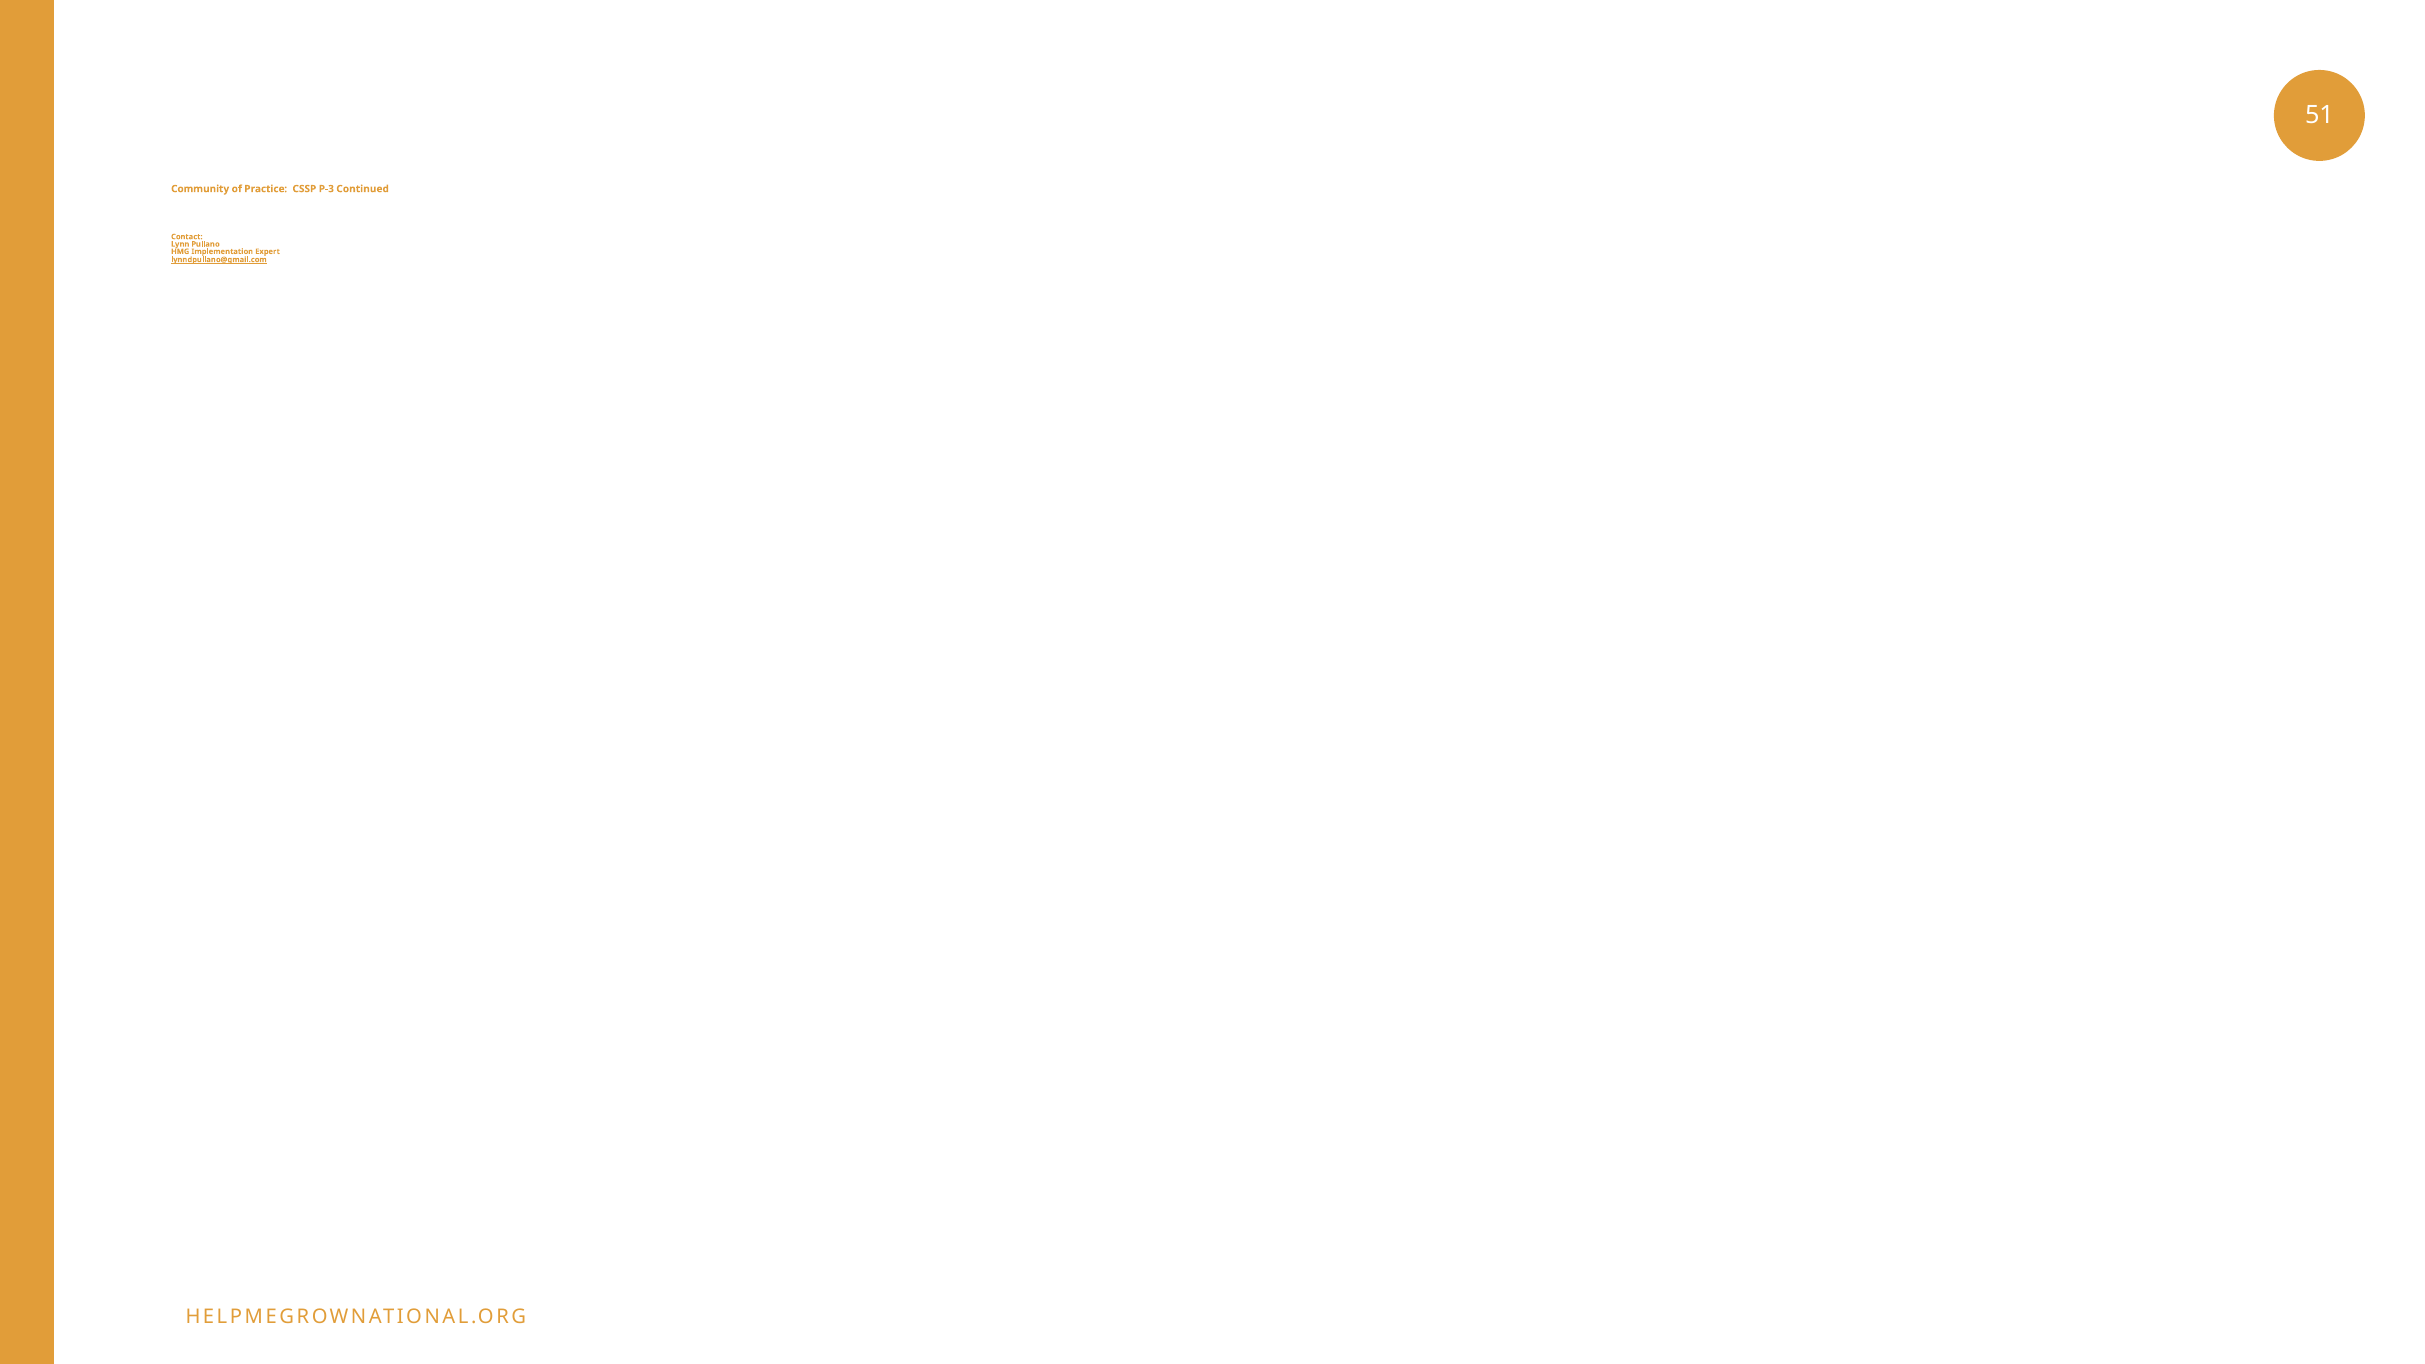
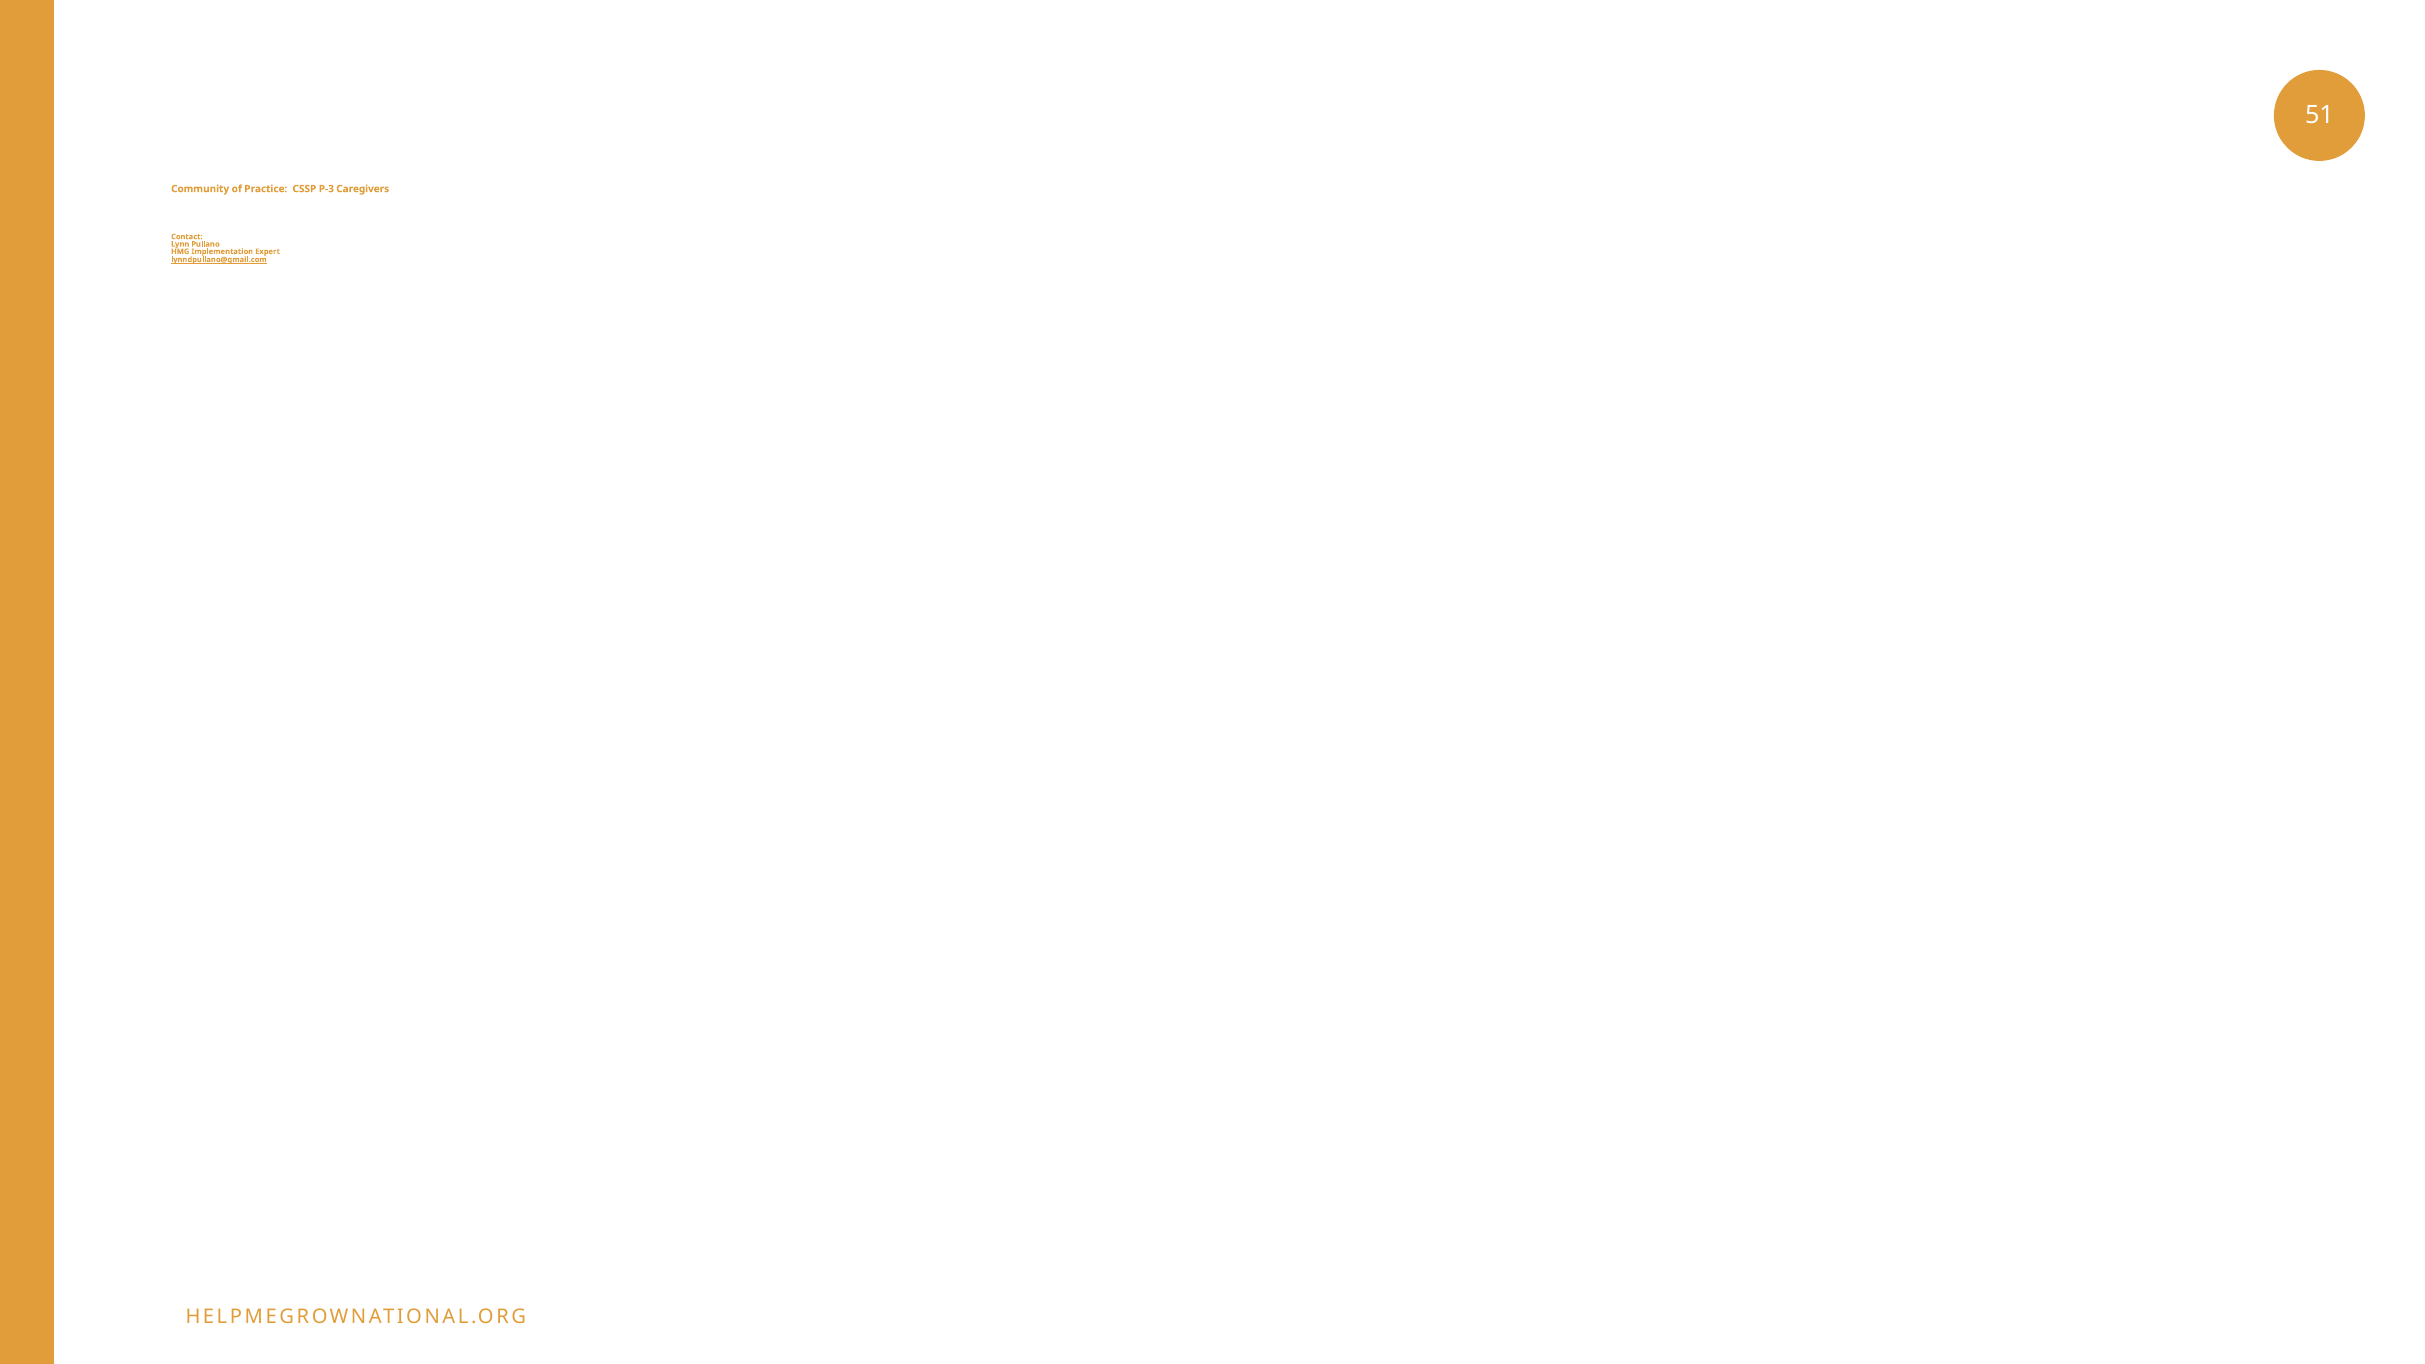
Continued: Continued -> Caregivers
